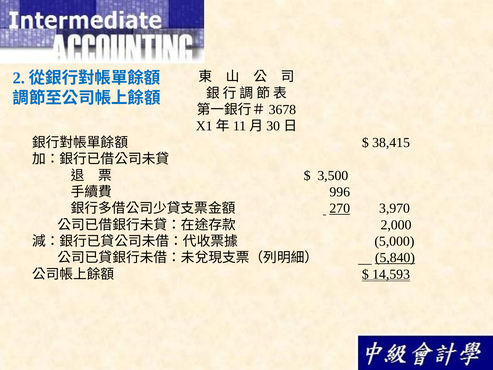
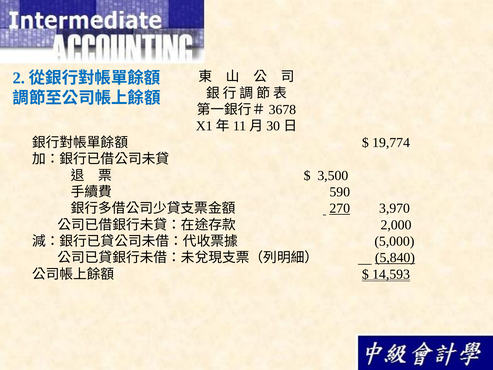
38,415: 38,415 -> 19,774
996: 996 -> 590
